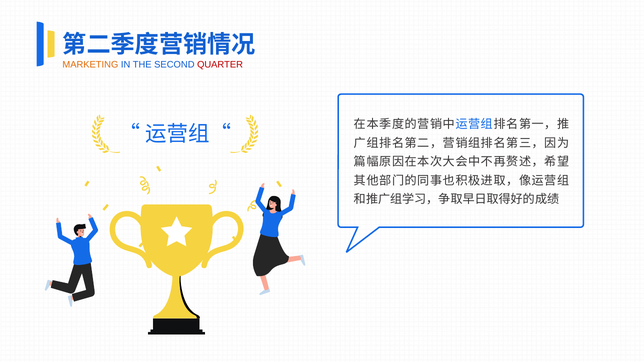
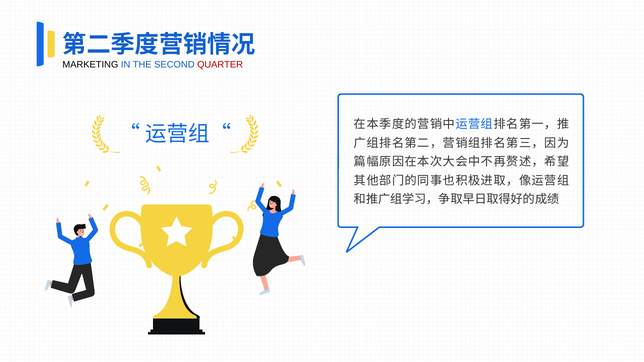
MARKETING colour: orange -> black
